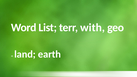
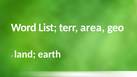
with: with -> area
